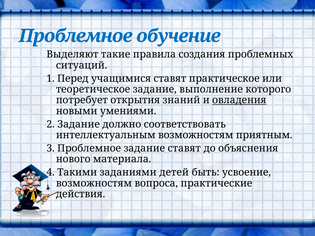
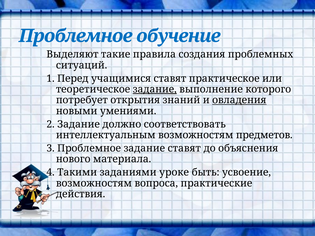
задание at (155, 89) underline: none -> present
приятным: приятным -> предметов
детей: детей -> уроке
